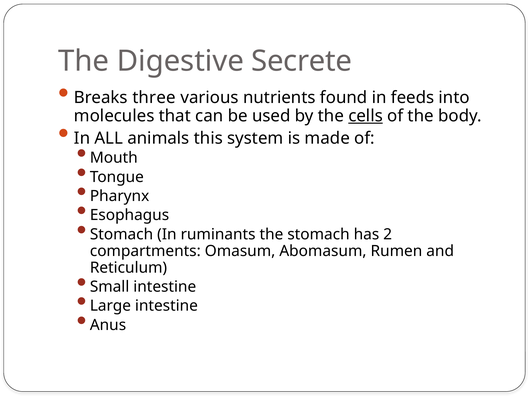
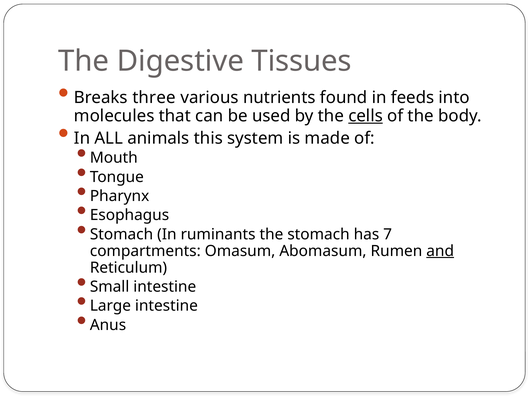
Secrete: Secrete -> Tissues
2: 2 -> 7
and underline: none -> present
